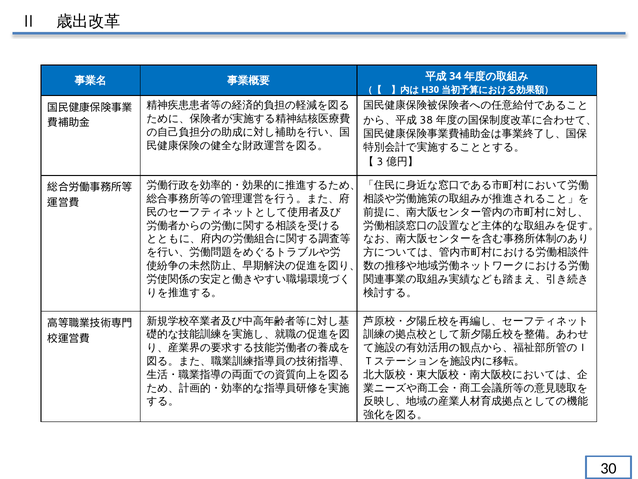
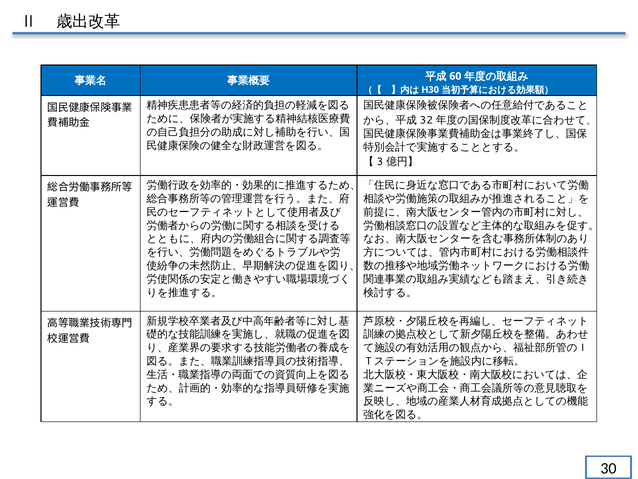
34: 34 -> 60
38: 38 -> 32
